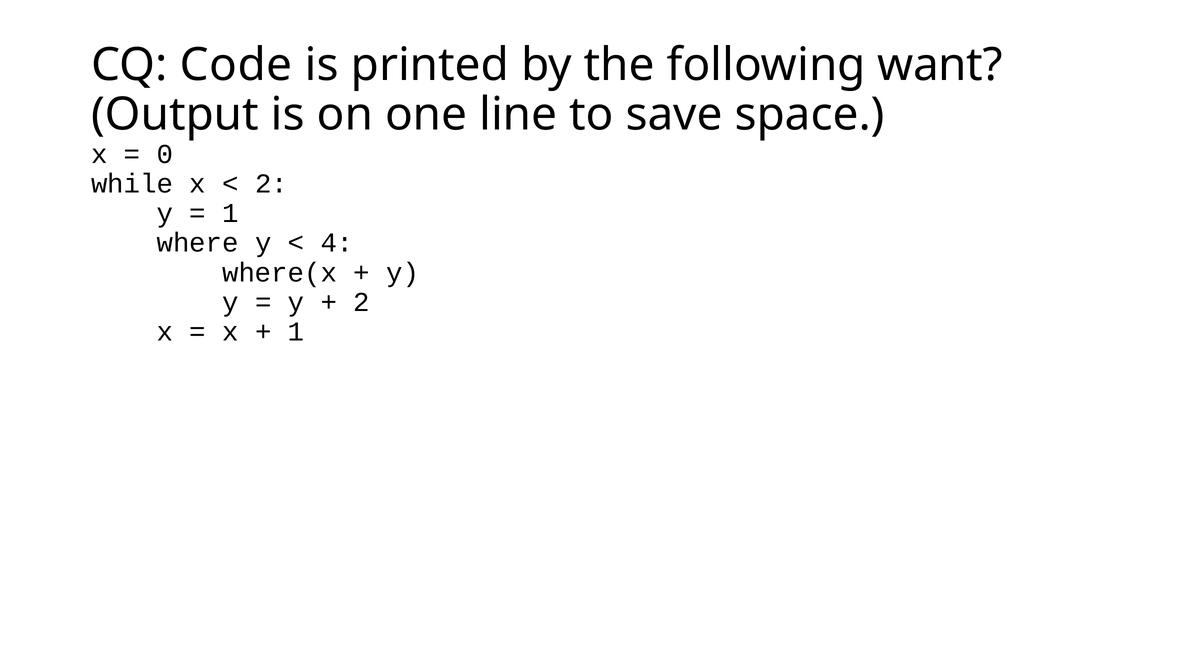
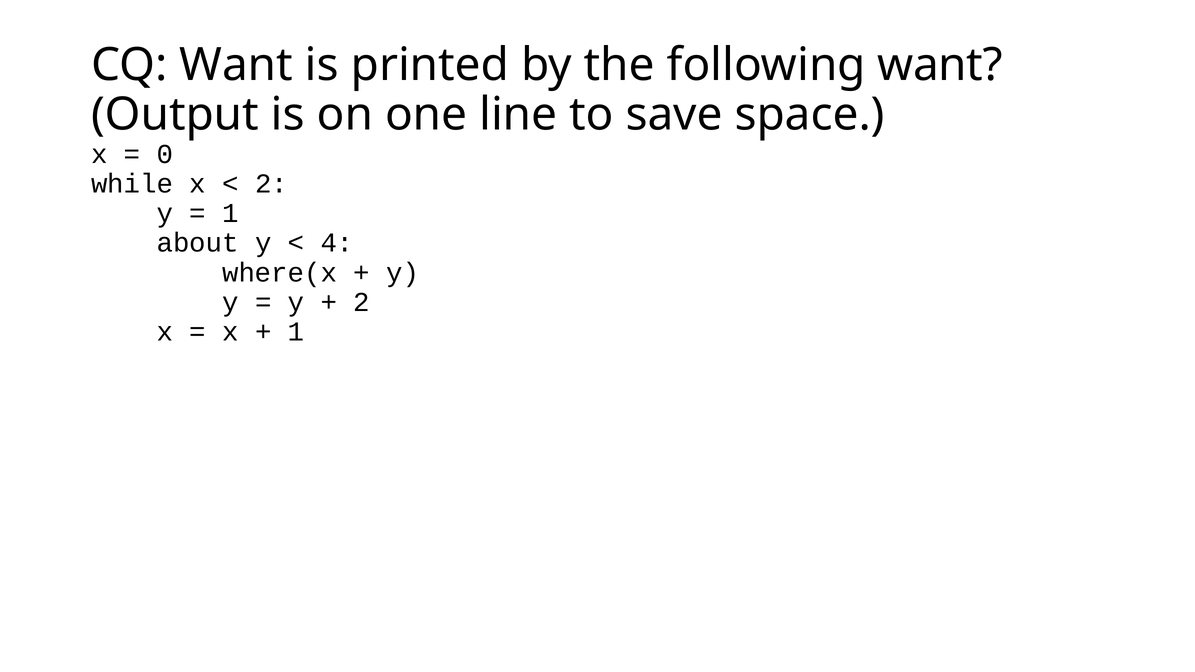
CQ Code: Code -> Want
where: where -> about
